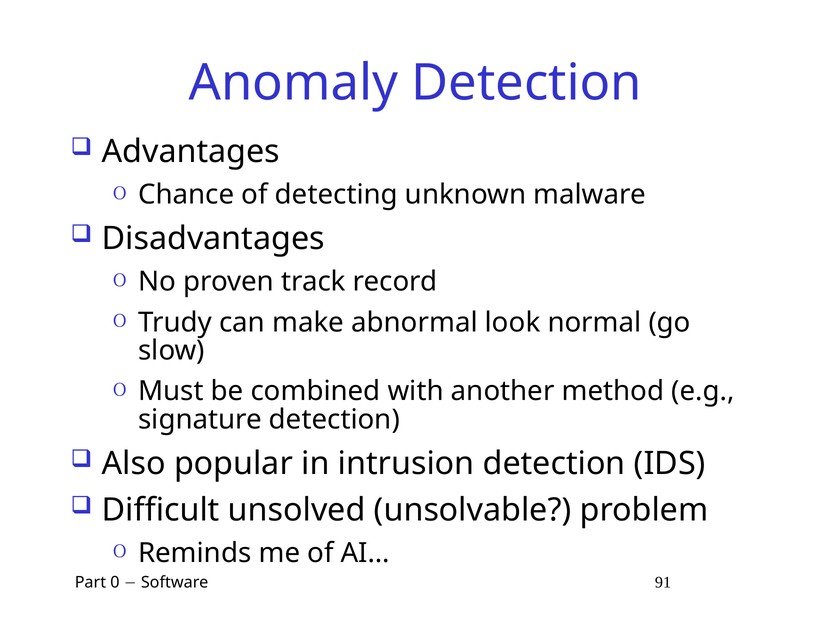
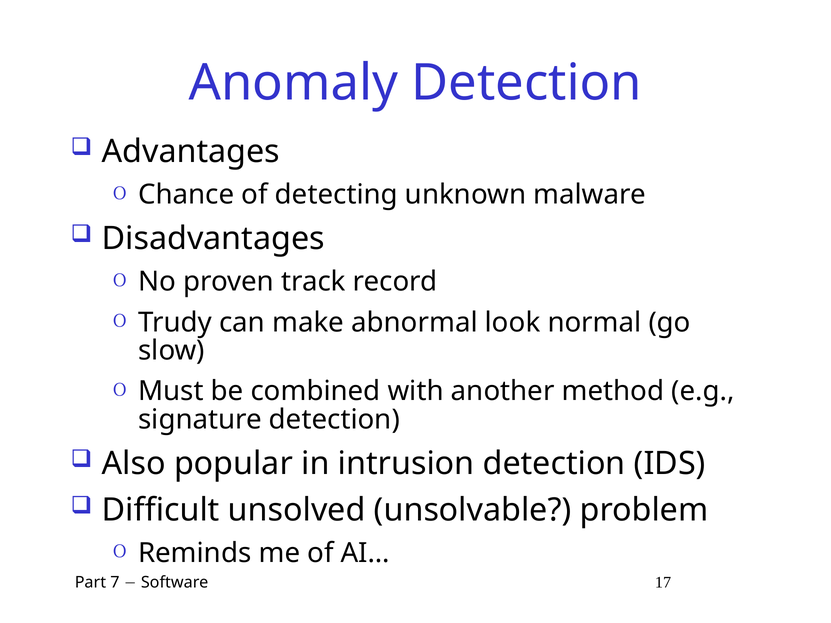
0: 0 -> 7
91: 91 -> 17
